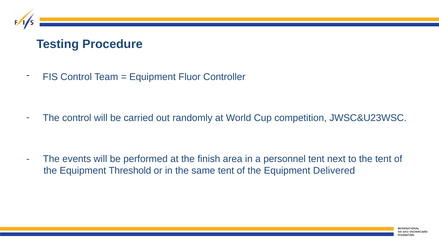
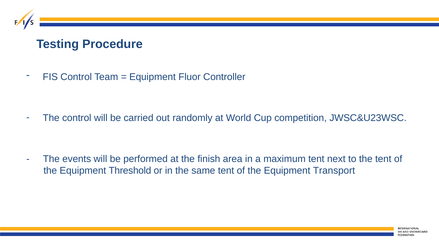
personnel: personnel -> maximum
Delivered: Delivered -> Transport
